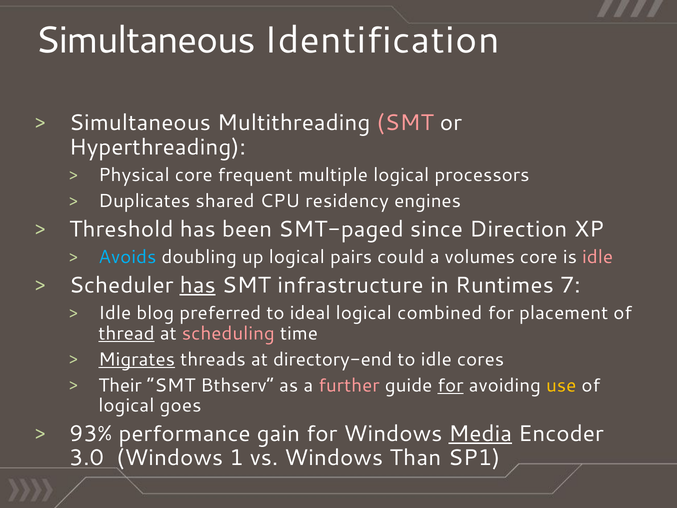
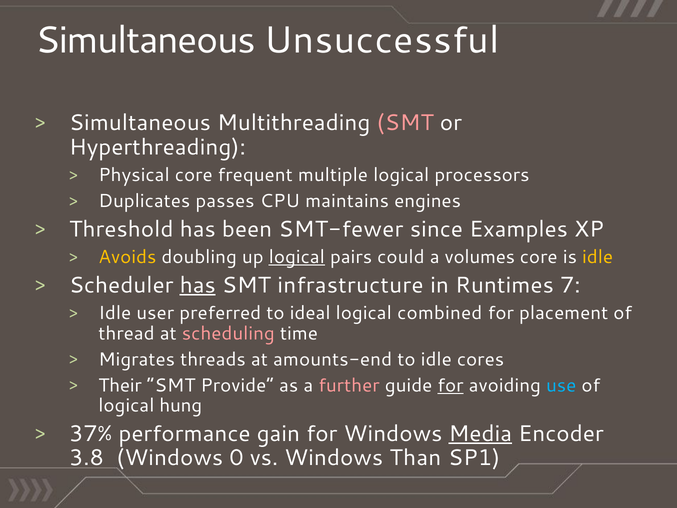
Identification: Identification -> Unsuccessful
shared: shared -> passes
residency: residency -> maintains
SMT-paged: SMT-paged -> SMT-fewer
Direction: Direction -> Examples
Avoids colour: light blue -> yellow
logical at (297, 257) underline: none -> present
idle at (598, 257) colour: pink -> yellow
blog: blog -> user
thread underline: present -> none
Migrates underline: present -> none
directory-end: directory-end -> amounts-end
Bthserv: Bthserv -> Provide
use colour: yellow -> light blue
goes: goes -> hung
93%: 93% -> 37%
3.0: 3.0 -> 3.8
1: 1 -> 0
